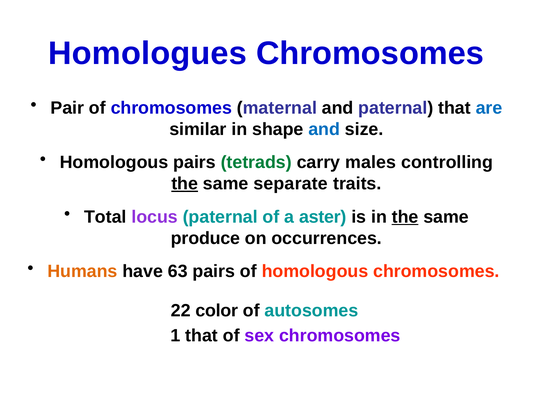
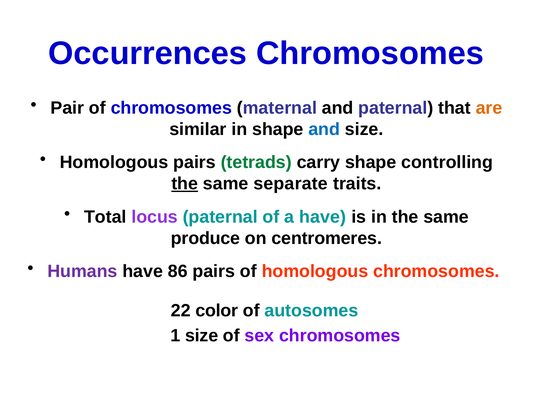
Homologues: Homologues -> Occurrences
are colour: blue -> orange
carry males: males -> shape
a aster: aster -> have
the at (405, 217) underline: present -> none
occurrences: occurrences -> centromeres
Humans colour: orange -> purple
63: 63 -> 86
1 that: that -> size
